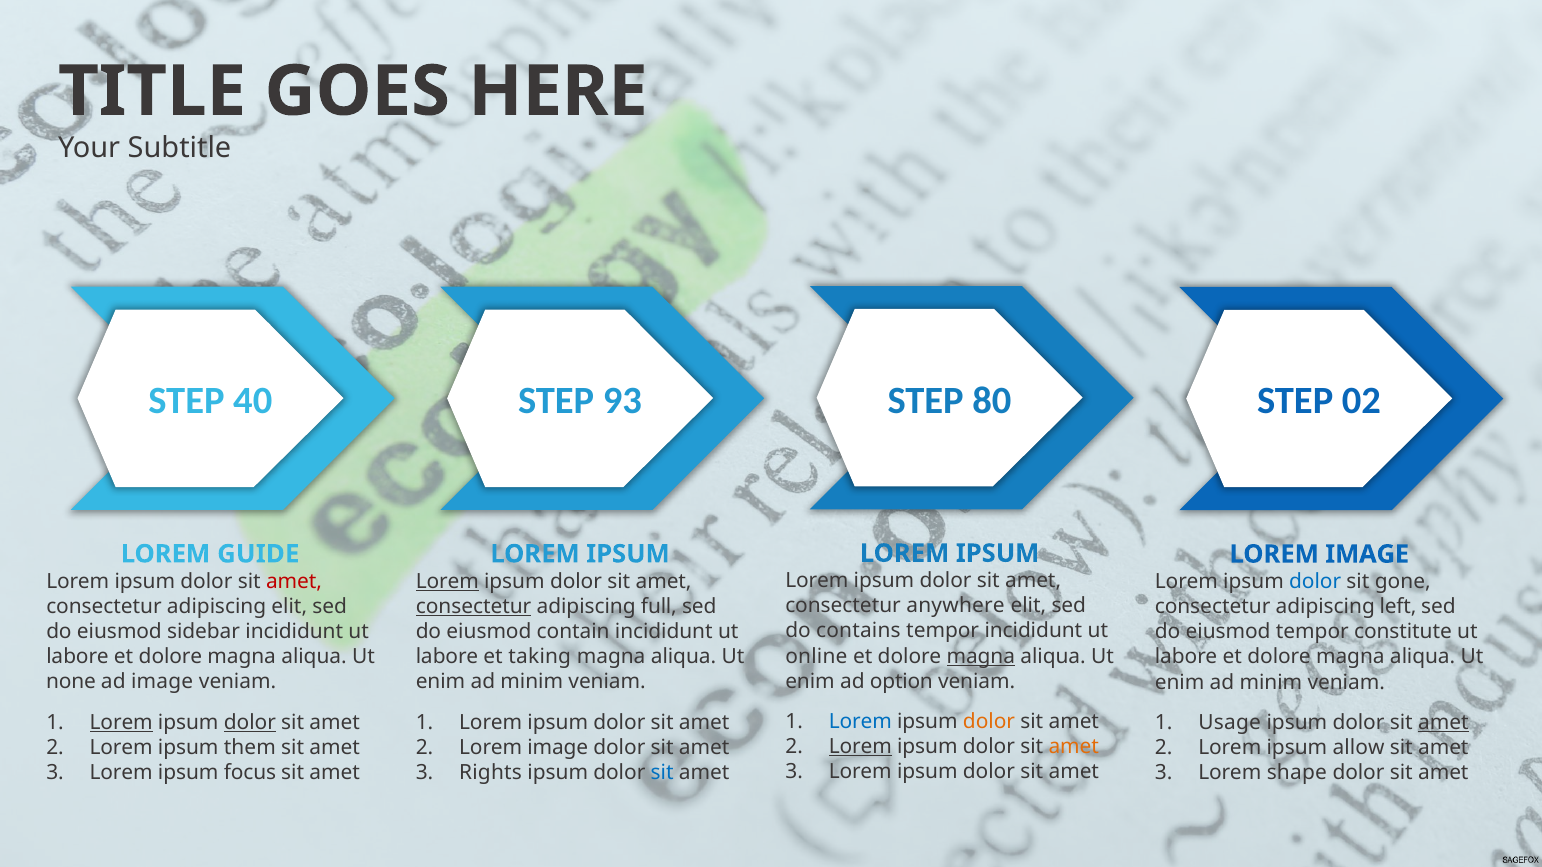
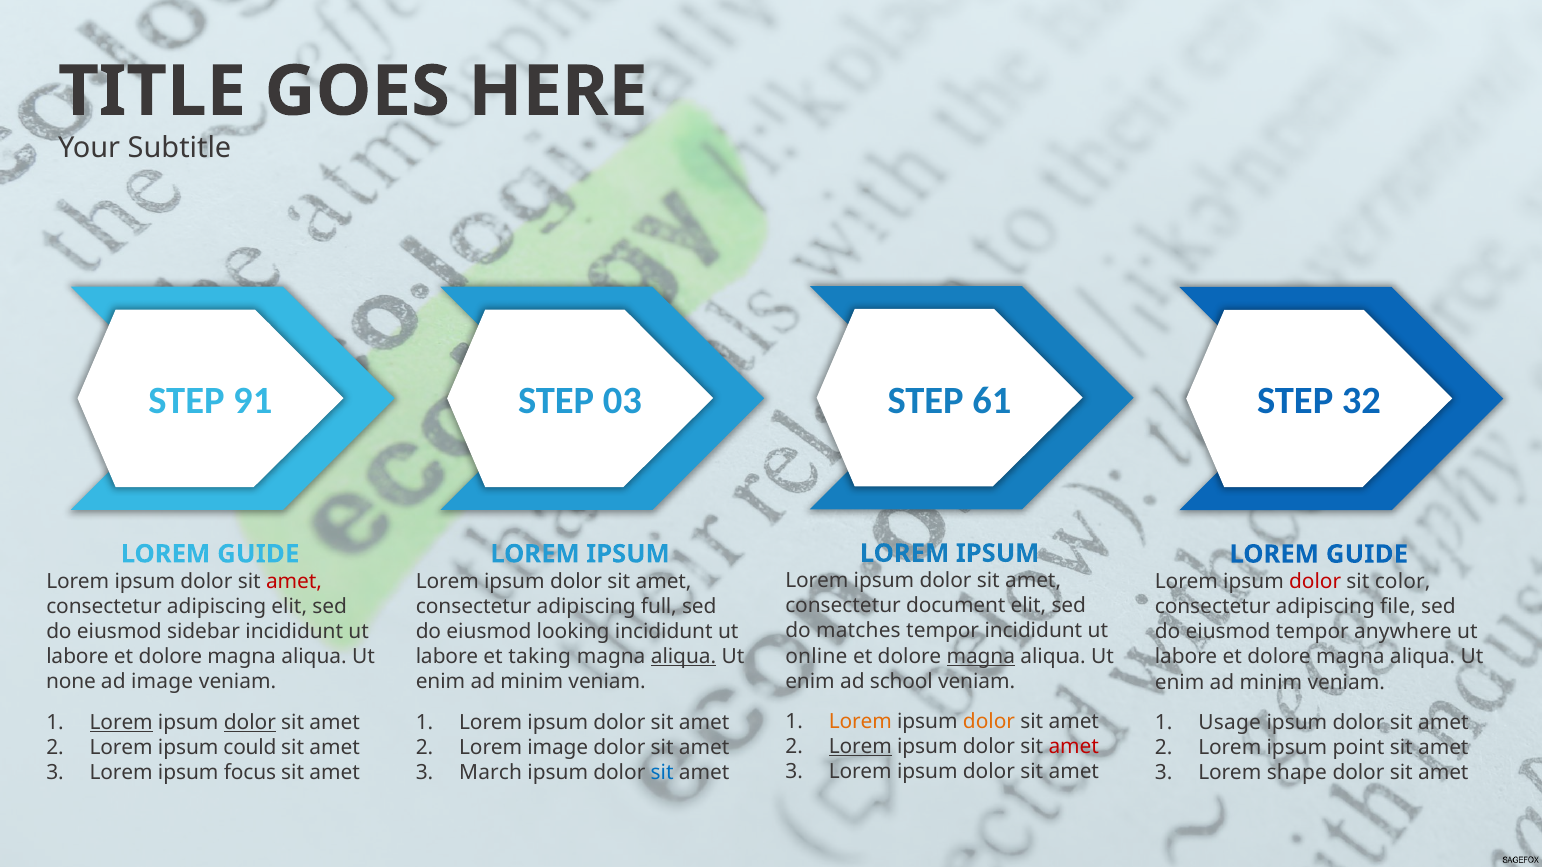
80: 80 -> 61
40: 40 -> 91
93: 93 -> 03
02: 02 -> 32
IMAGE at (1367, 554): IMAGE -> GUIDE
Lorem at (447, 582) underline: present -> none
dolor at (1315, 582) colour: blue -> red
gone: gone -> color
anywhere: anywhere -> document
consectetur at (474, 607) underline: present -> none
left: left -> file
contains: contains -> matches
contain: contain -> looking
constitute: constitute -> anywhere
aliqua at (684, 657) underline: none -> present
option: option -> school
Lorem at (860, 722) colour: blue -> orange
amet at (1443, 723) underline: present -> none
amet at (1074, 747) colour: orange -> red
them: them -> could
allow: allow -> point
Rights: Rights -> March
